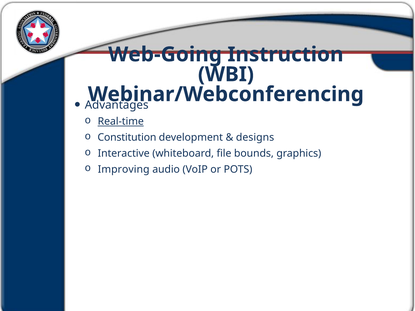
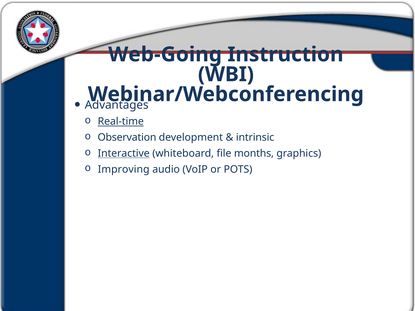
Constitution: Constitution -> Observation
designs: designs -> intrinsic
Interactive underline: none -> present
bounds: bounds -> months
